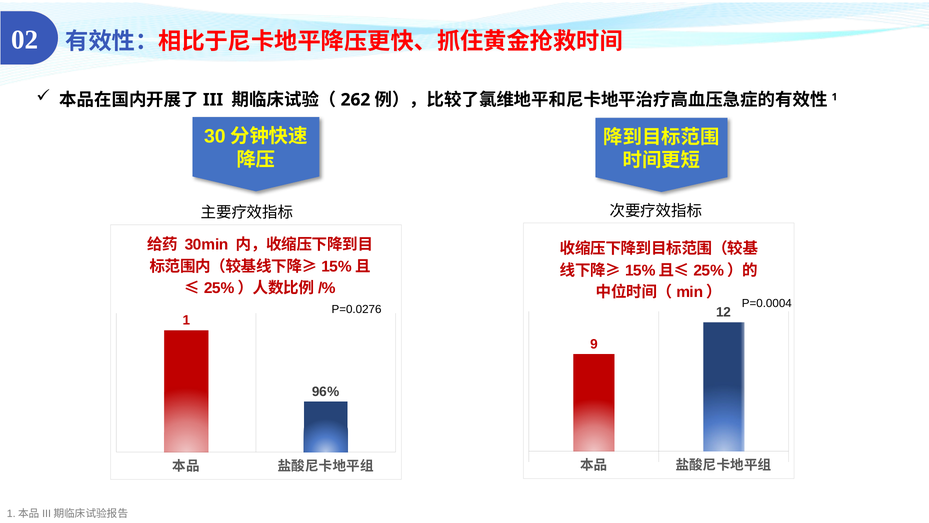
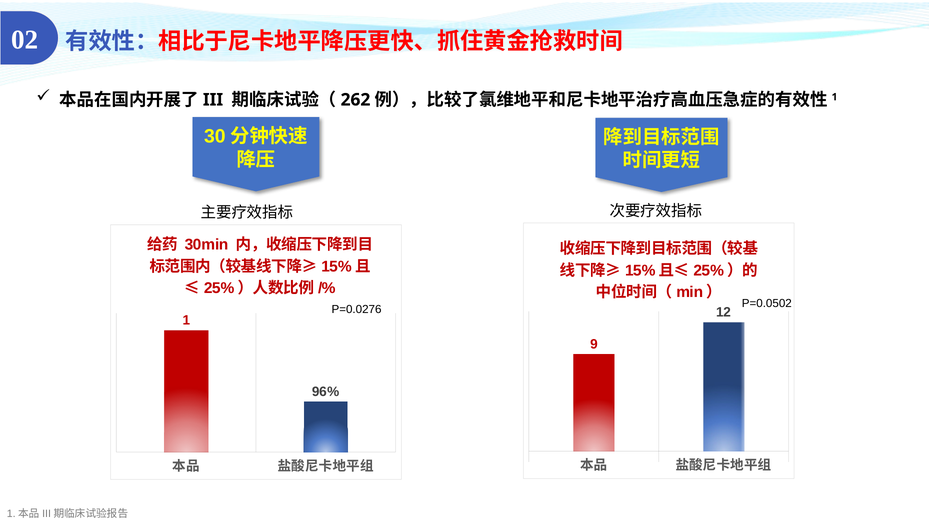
P=0.0004: P=0.0004 -> P=0.0502
